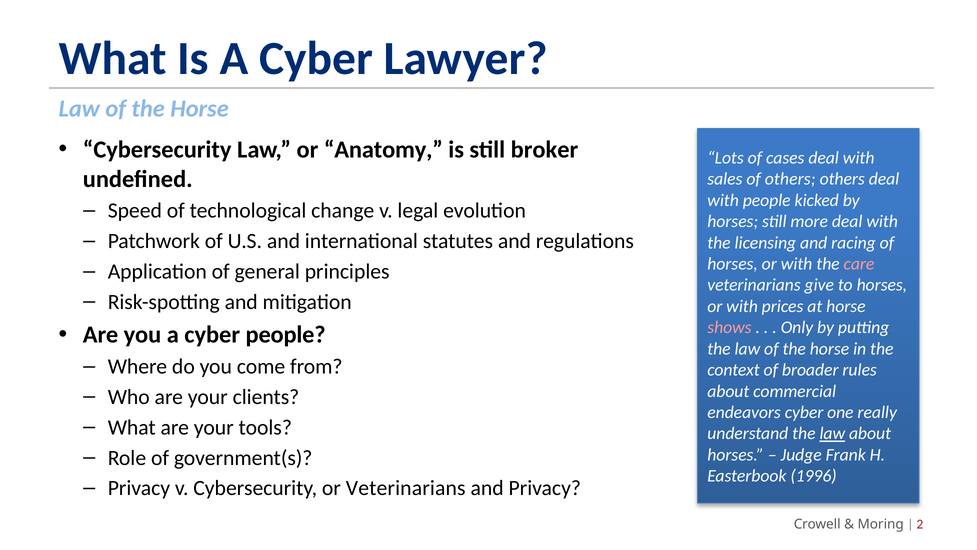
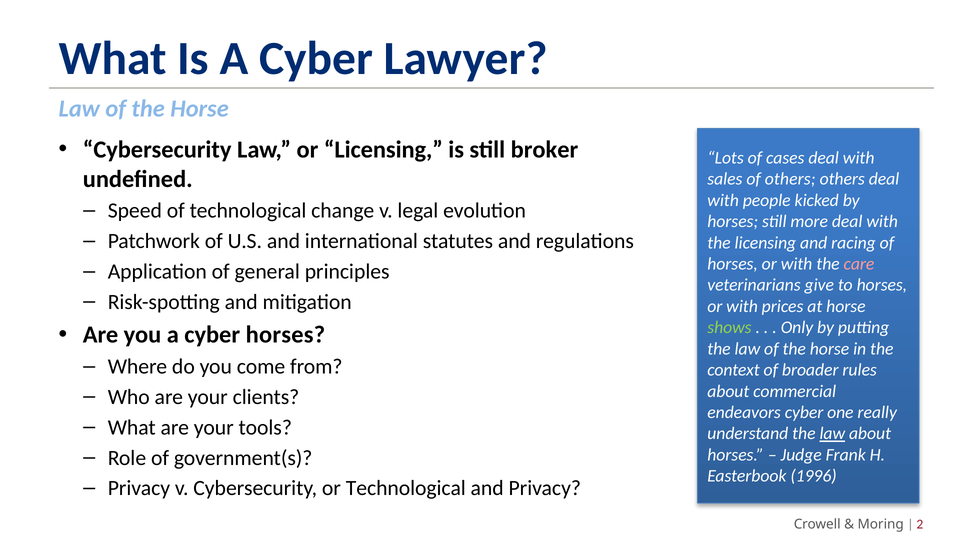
or Anatomy: Anatomy -> Licensing
shows colour: pink -> light green
cyber people: people -> horses
or Veterinarians: Veterinarians -> Technological
